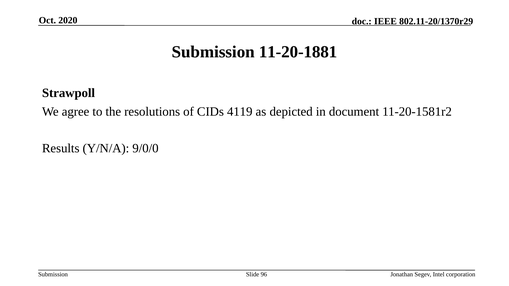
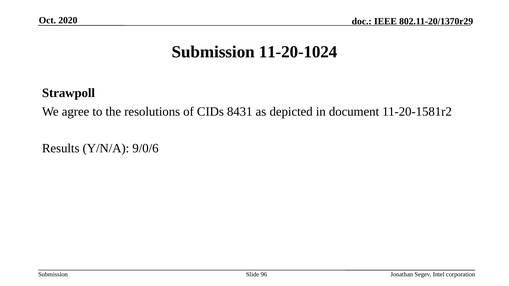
11-20-1881: 11-20-1881 -> 11-20-1024
4119: 4119 -> 8431
9/0/0: 9/0/0 -> 9/0/6
